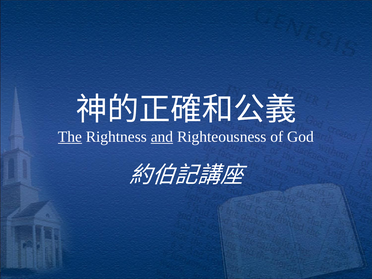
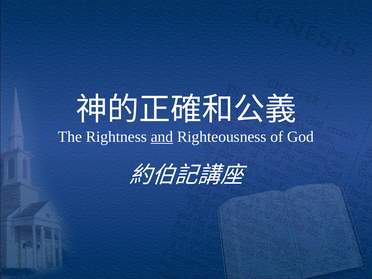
The underline: present -> none
